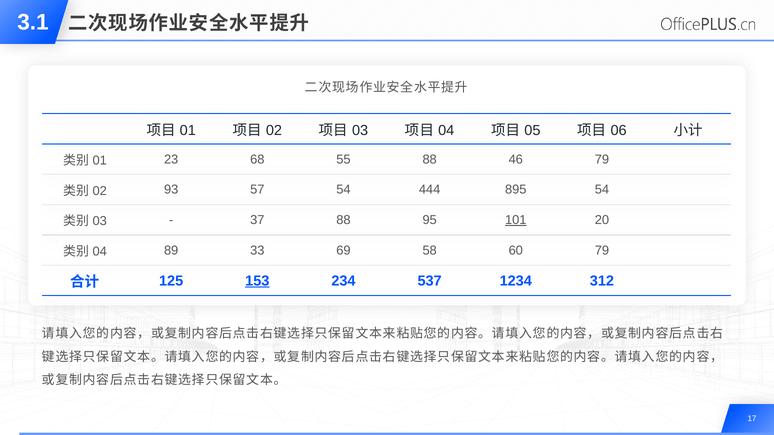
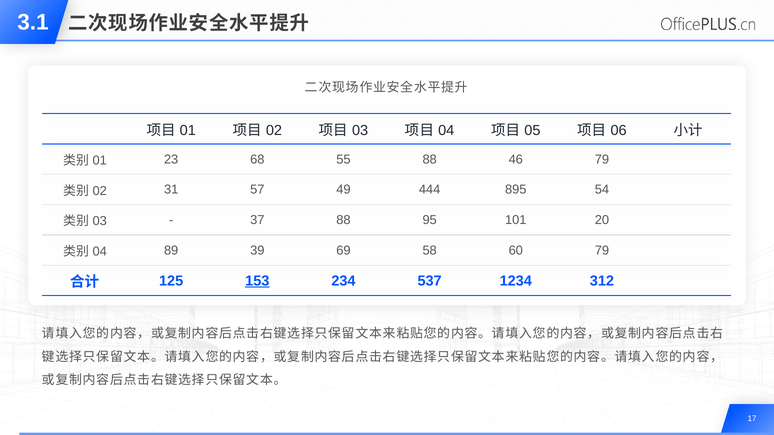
93: 93 -> 31
57 54: 54 -> 49
101 underline: present -> none
33: 33 -> 39
